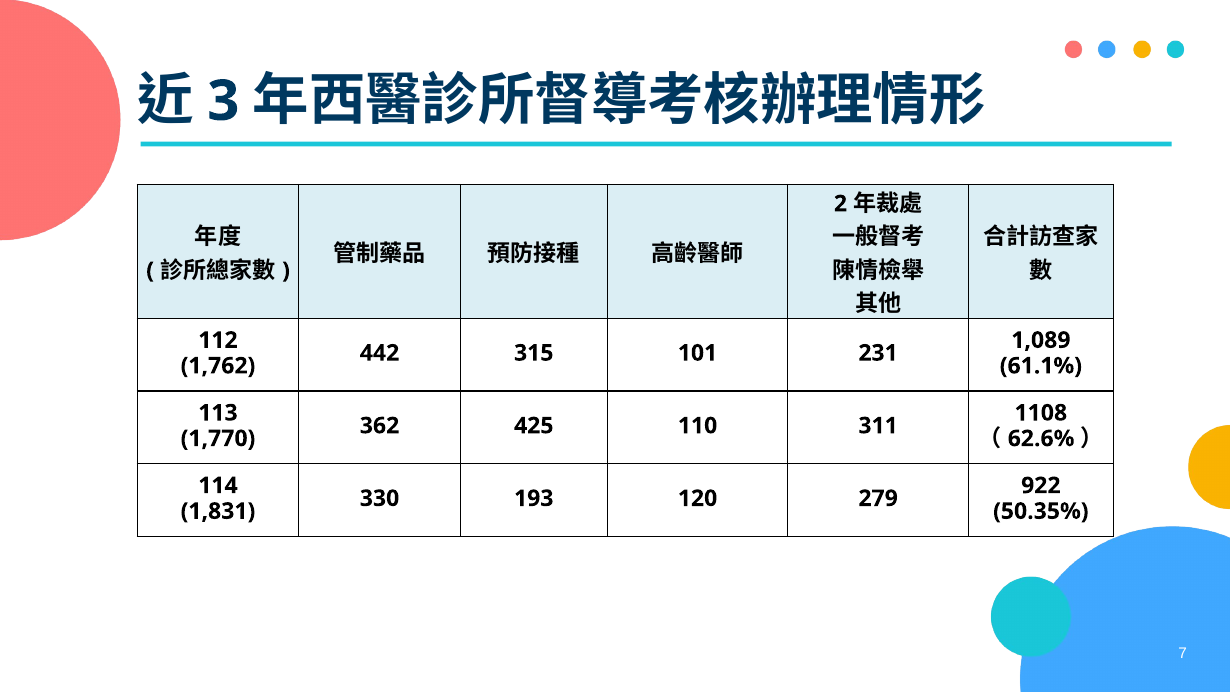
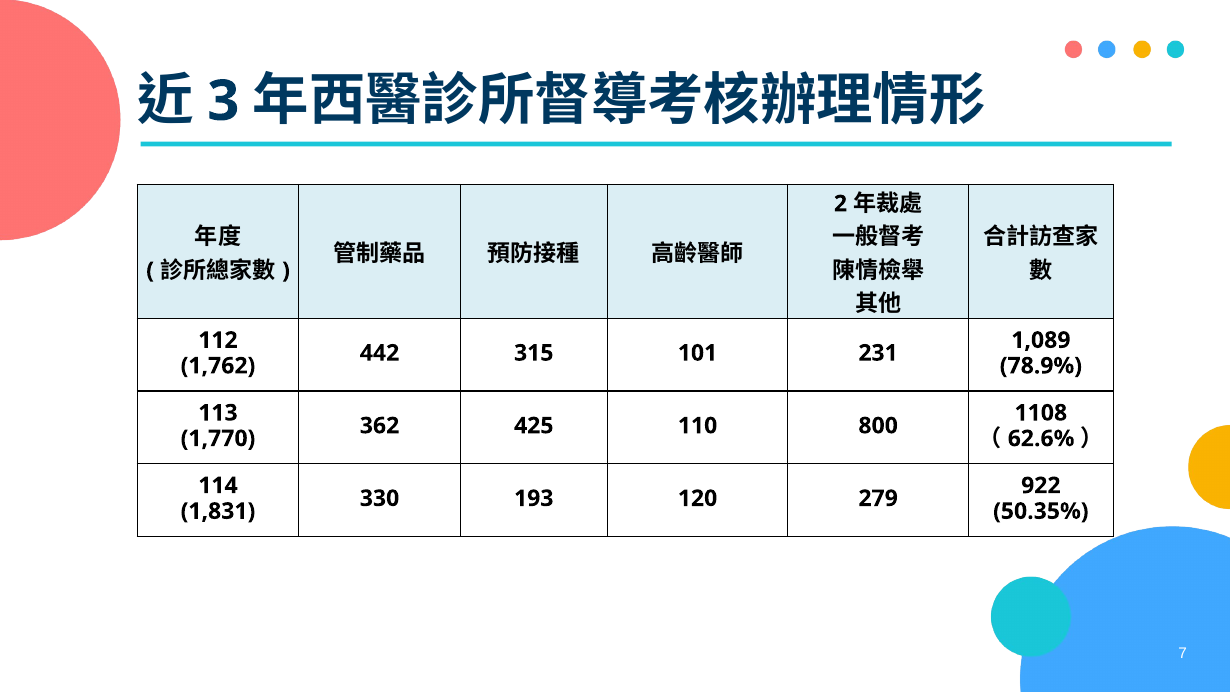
61.1%: 61.1% -> 78.9%
311: 311 -> 800
